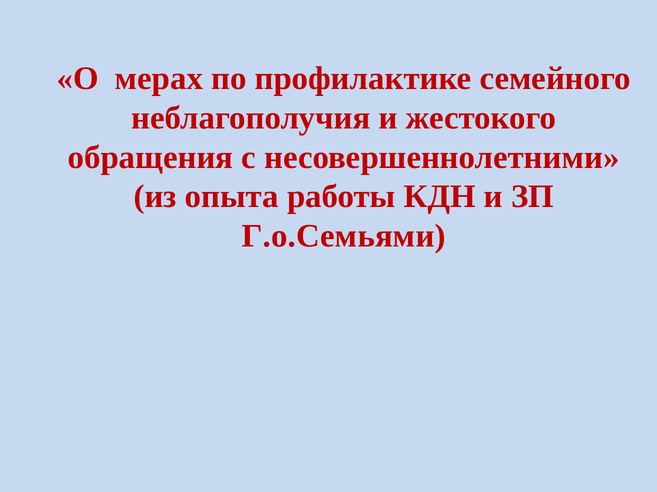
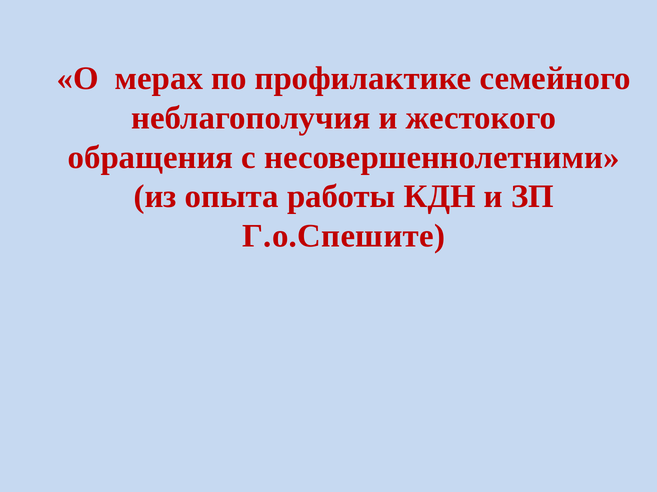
Г.о.Семьями: Г.о.Семьями -> Г.о.Спешите
